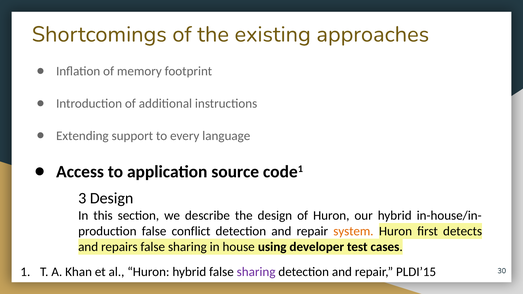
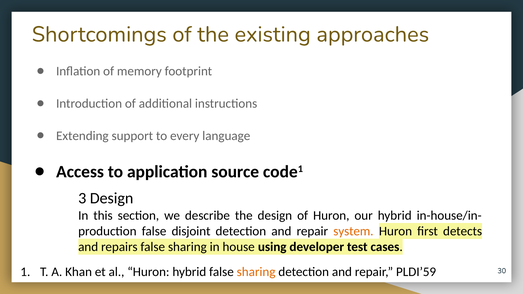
conflict: conflict -> disjoint
sharing at (256, 272) colour: purple -> orange
PLDI’15: PLDI’15 -> PLDI’59
